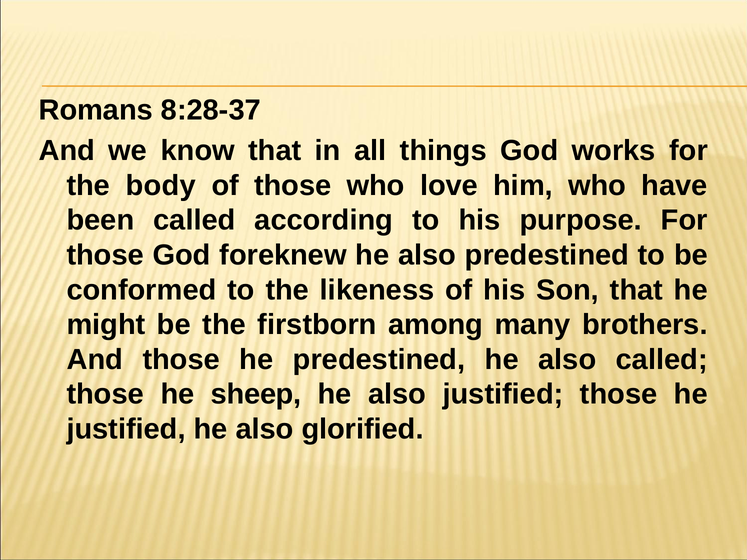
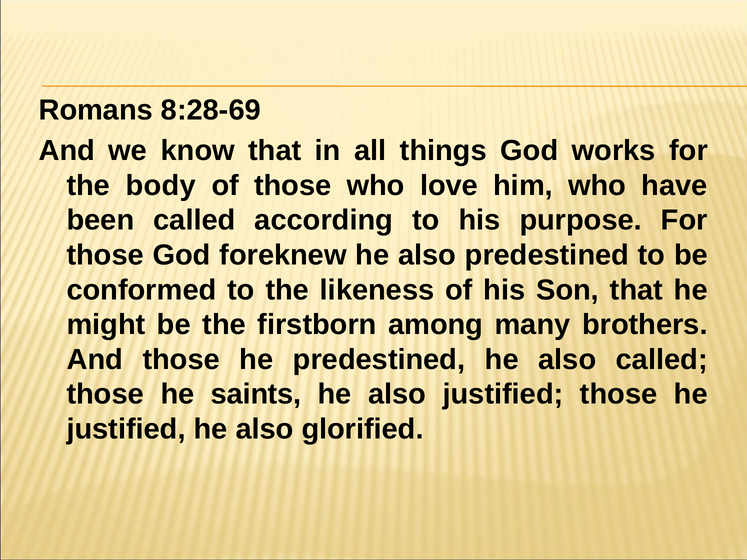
8:28-37: 8:28-37 -> 8:28-69
sheep: sheep -> saints
